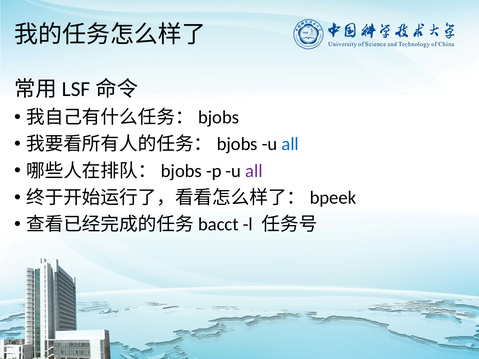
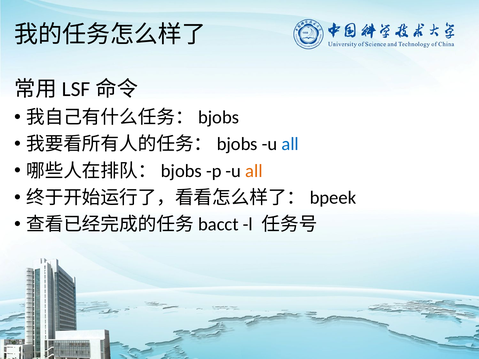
all at (254, 171) colour: purple -> orange
